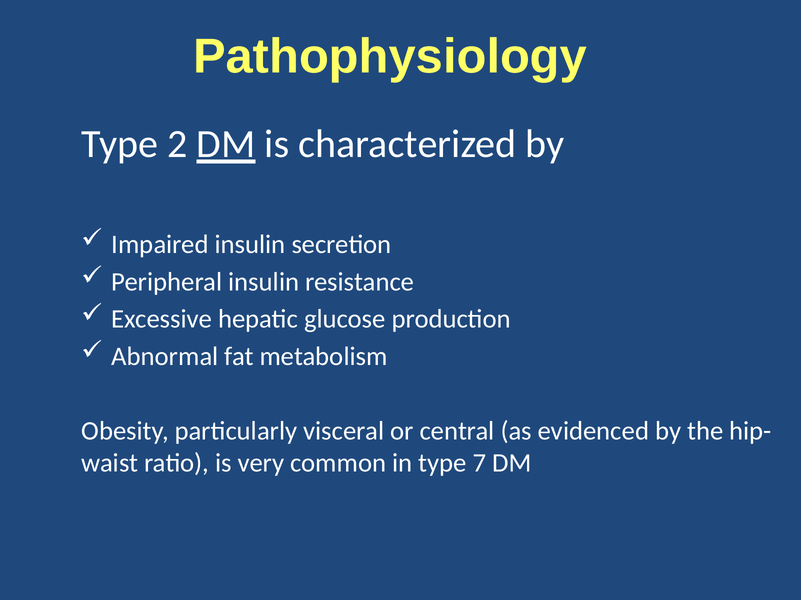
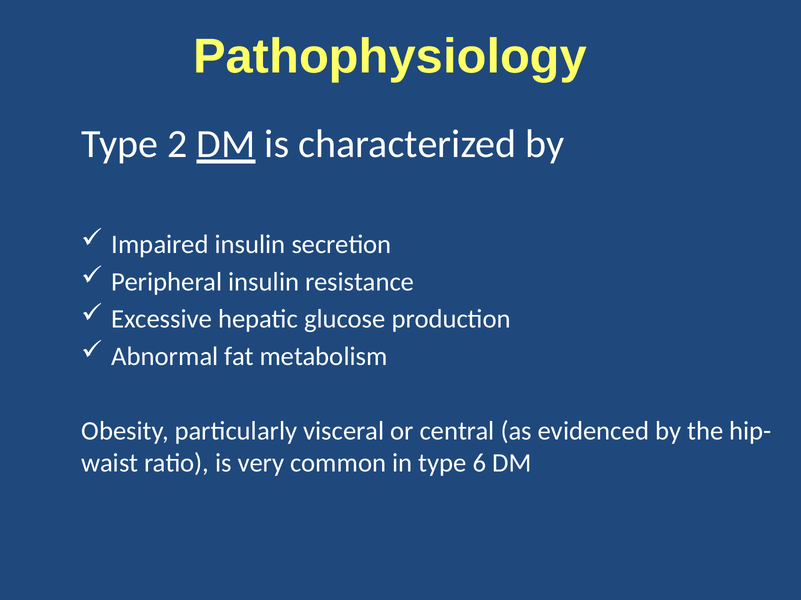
7: 7 -> 6
